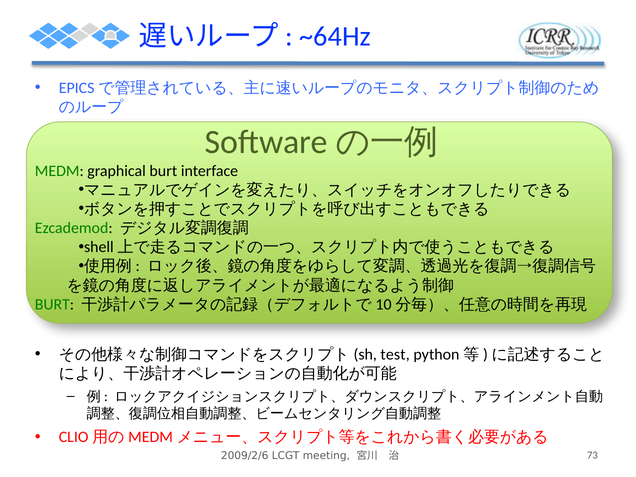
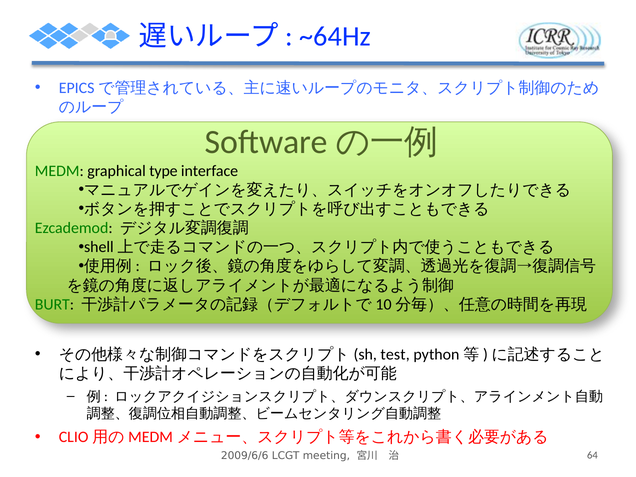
graphical burt: burt -> type
2009/2/6: 2009/2/6 -> 2009/6/6
73: 73 -> 64
